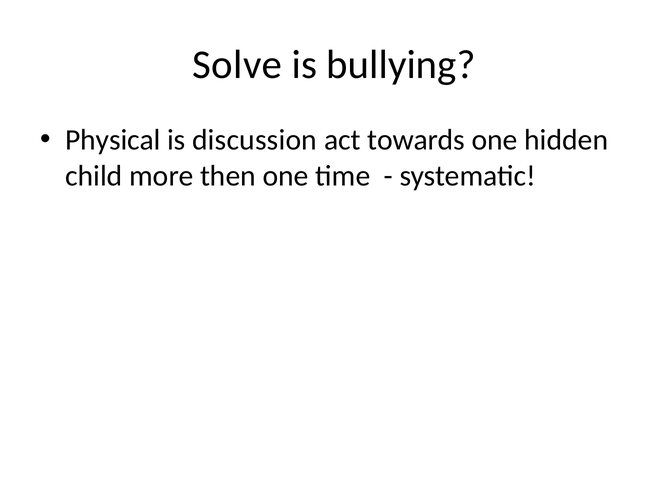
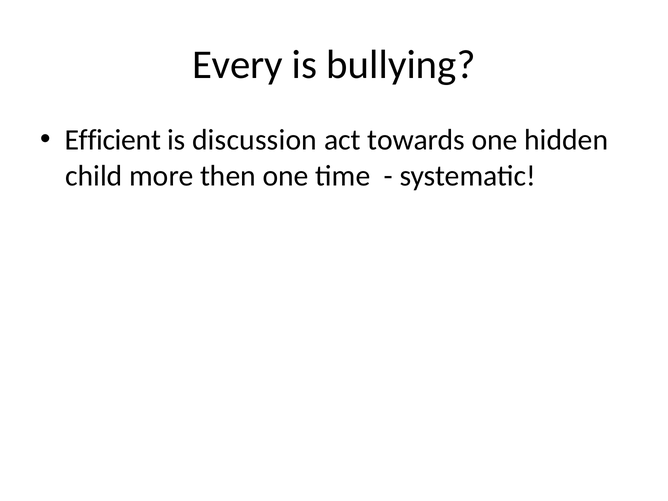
Solve: Solve -> Every
Physical: Physical -> Efficient
